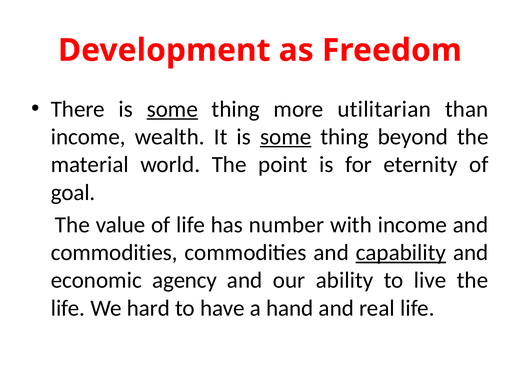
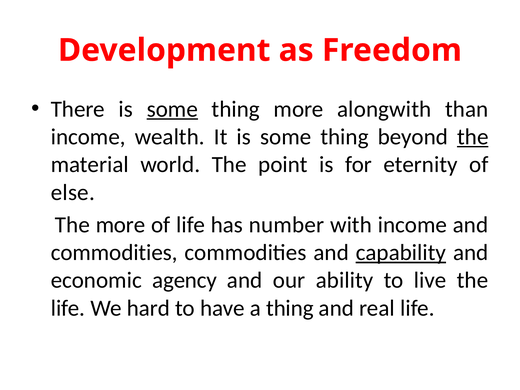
utilitarian: utilitarian -> alongwith
some at (286, 137) underline: present -> none
the at (473, 137) underline: none -> present
goal: goal -> else
The value: value -> more
a hand: hand -> thing
